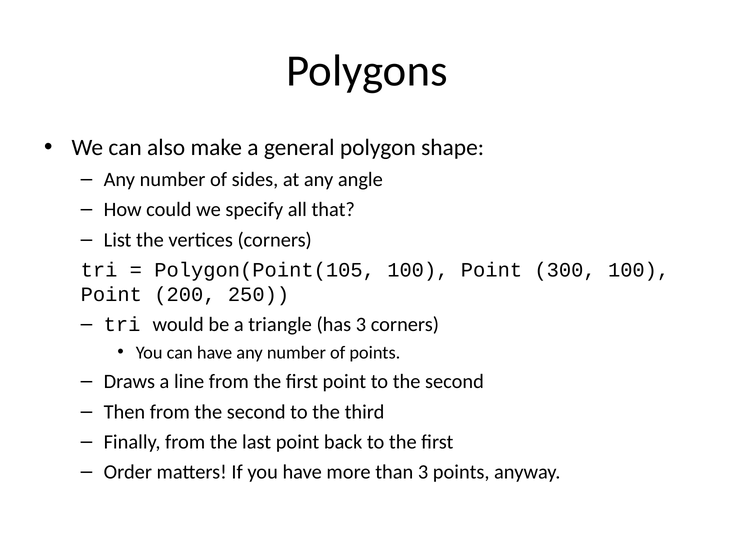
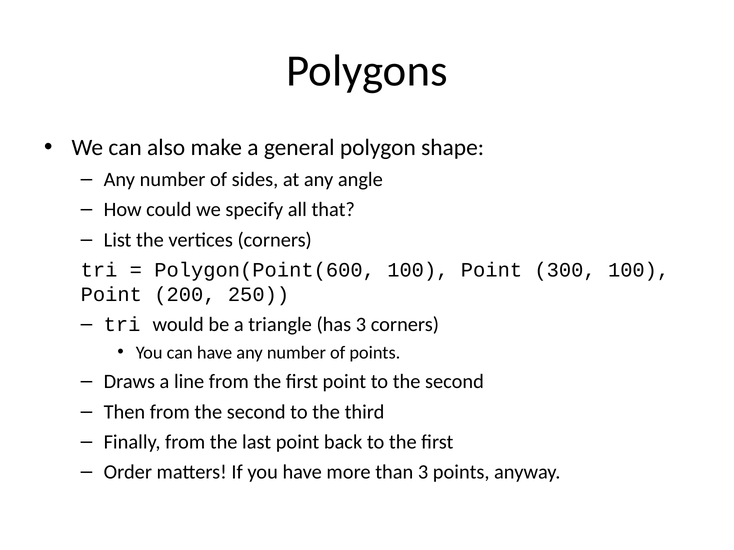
Polygon(Point(105: Polygon(Point(105 -> Polygon(Point(600
